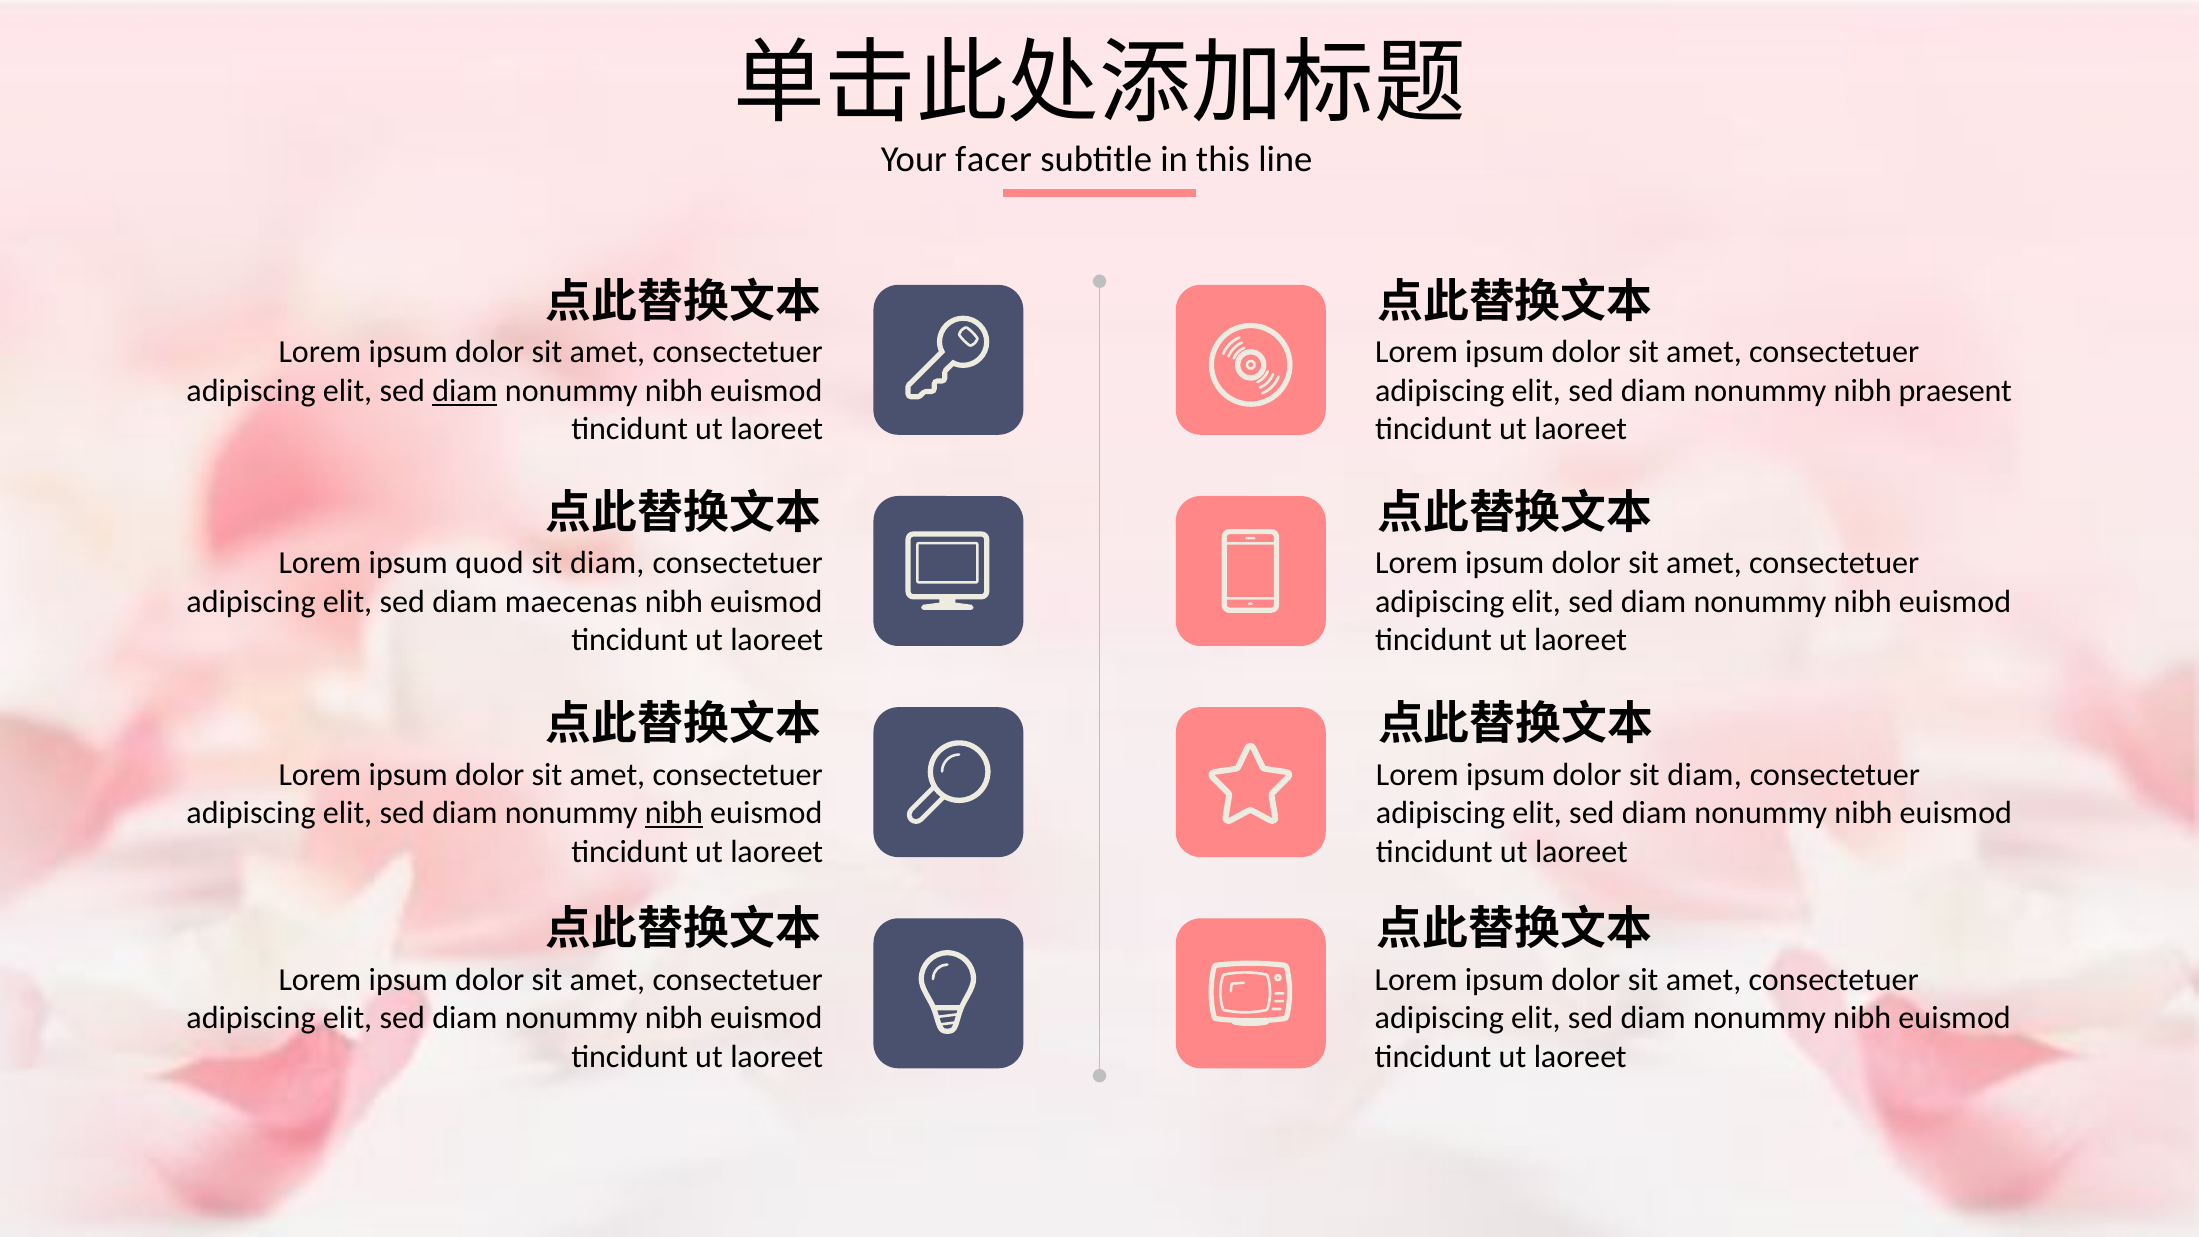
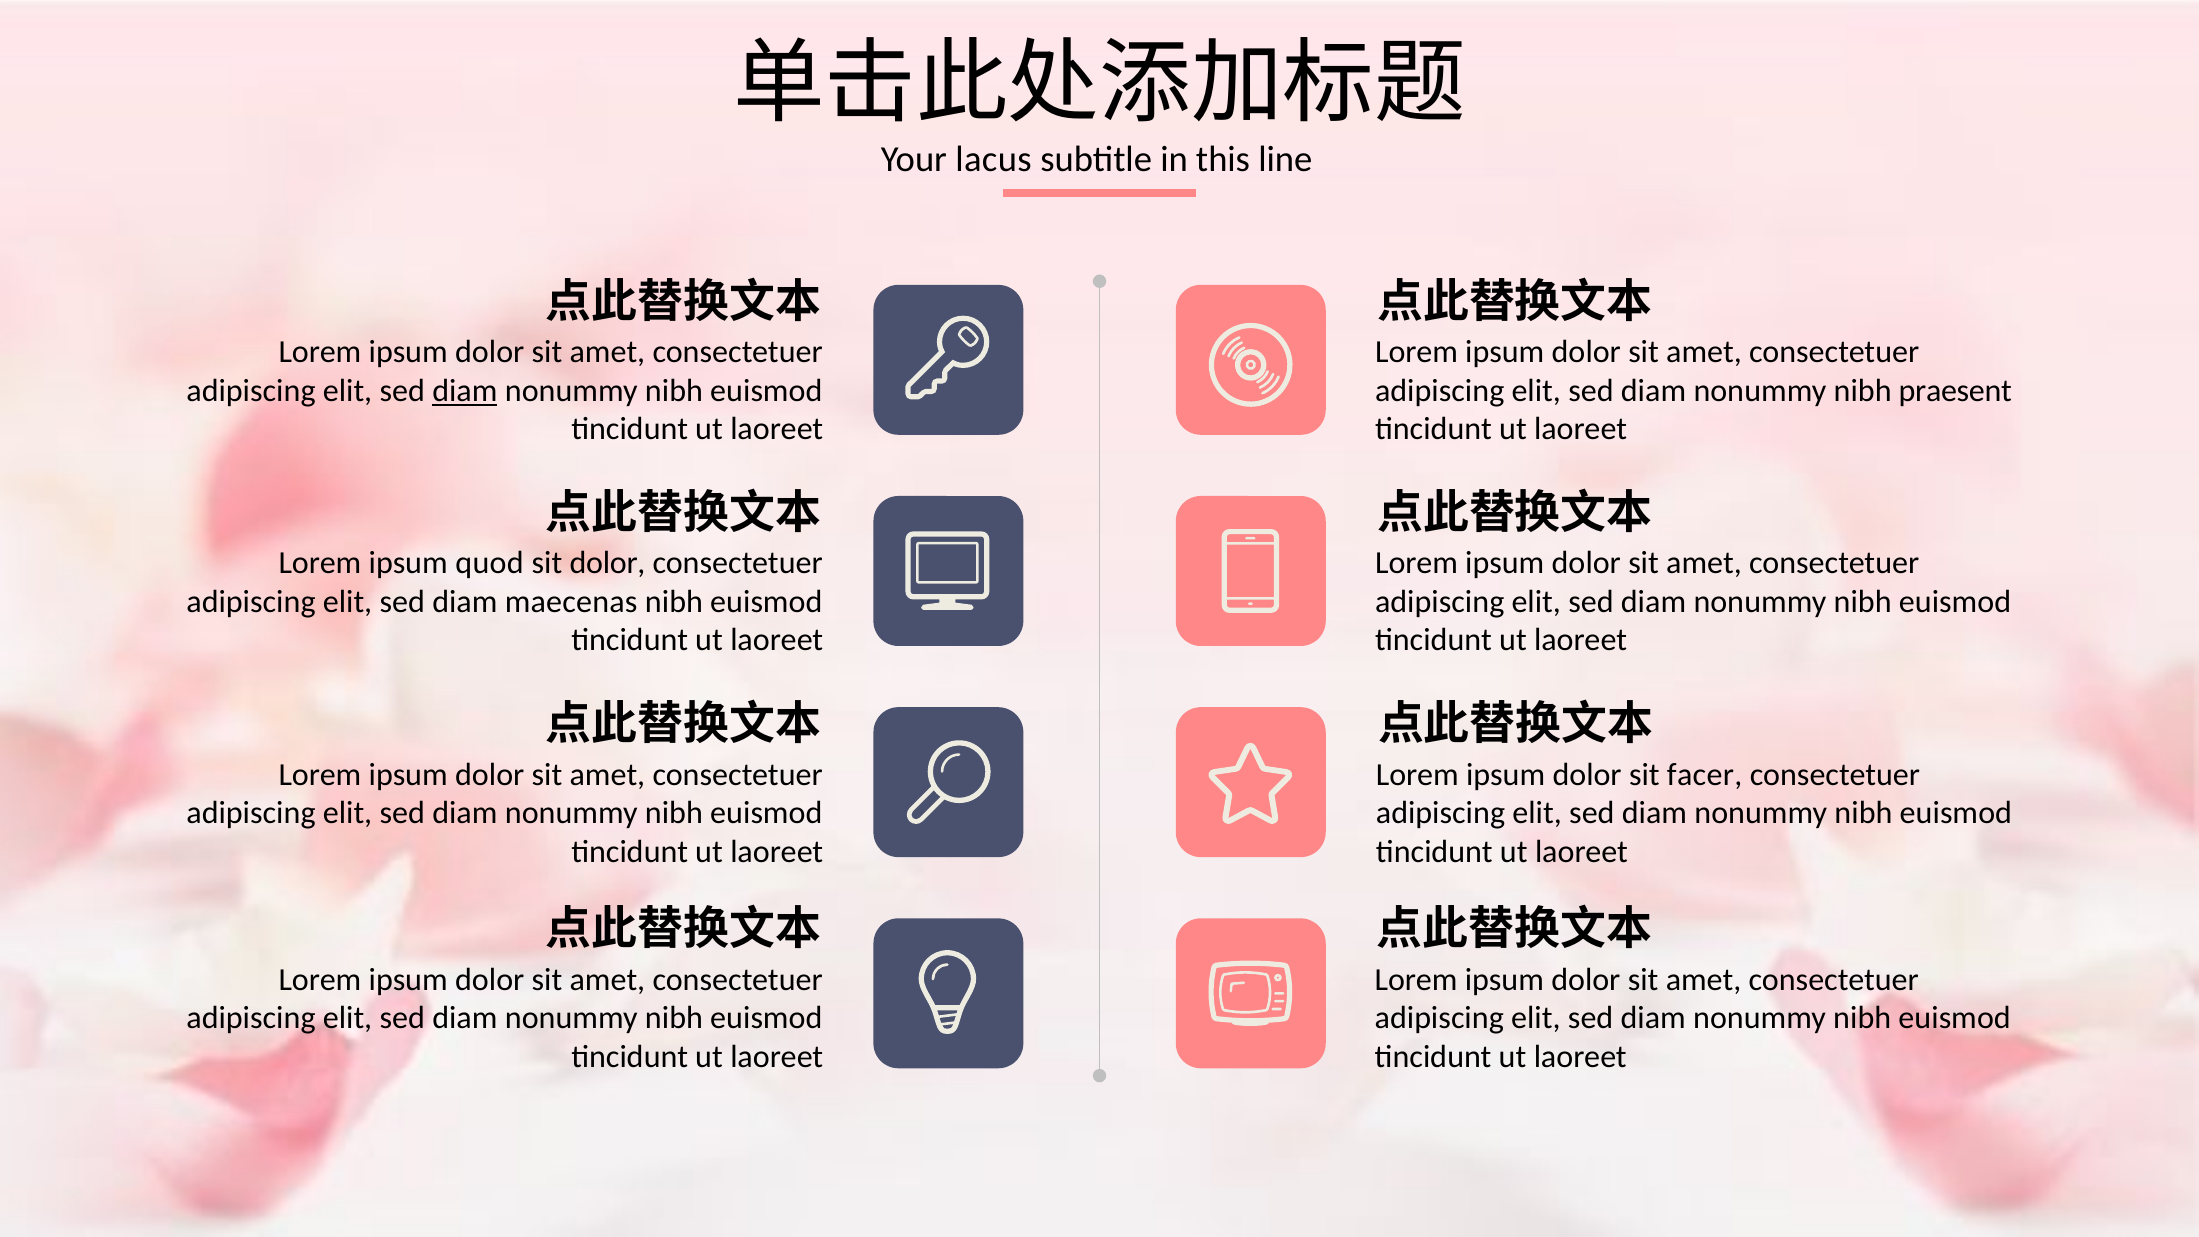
facer: facer -> lacus
diam at (607, 563): diam -> dolor
dolor sit diam: diam -> facer
nibh at (674, 813) underline: present -> none
